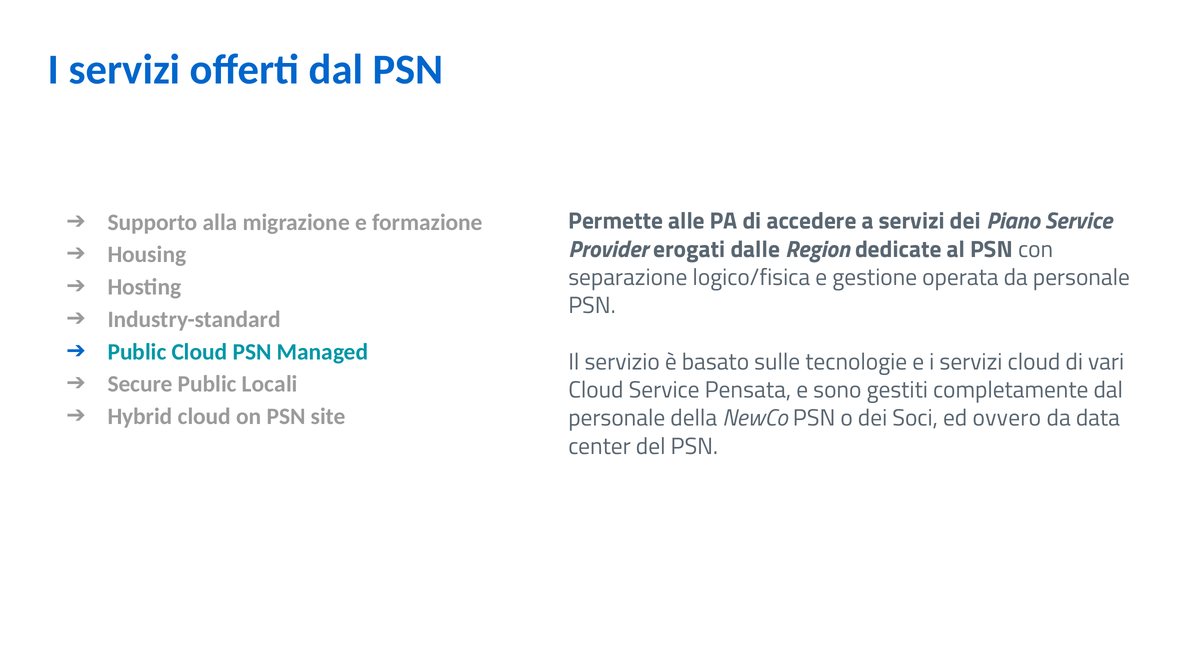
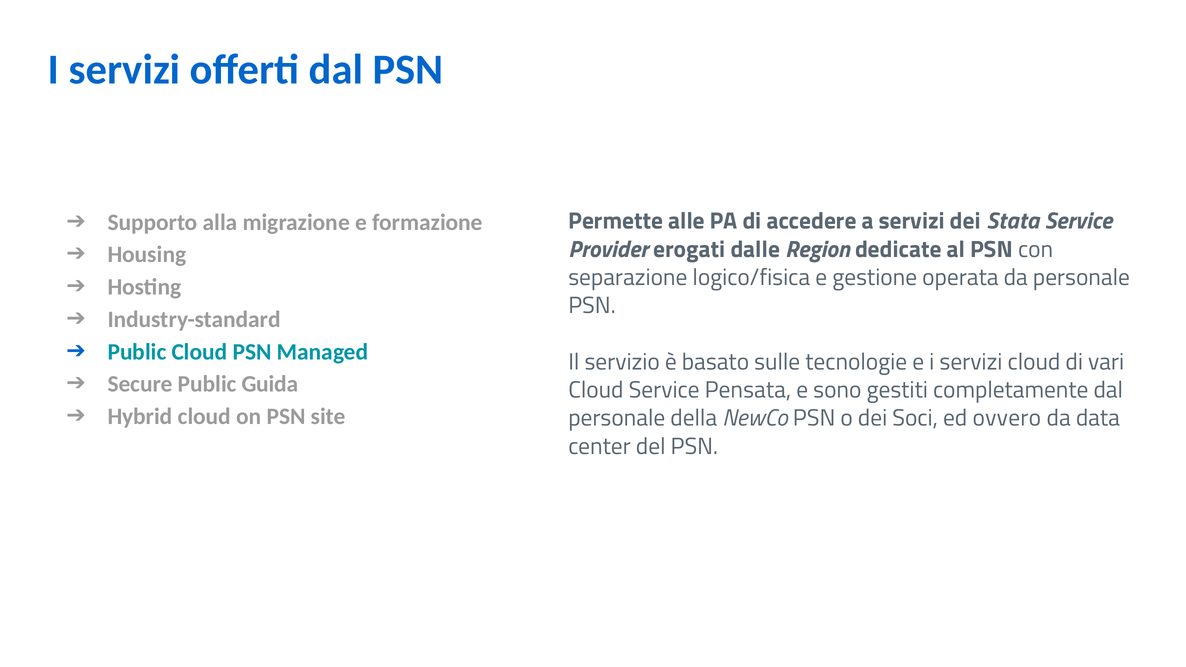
Piano: Piano -> Stata
Locali: Locali -> Guida
